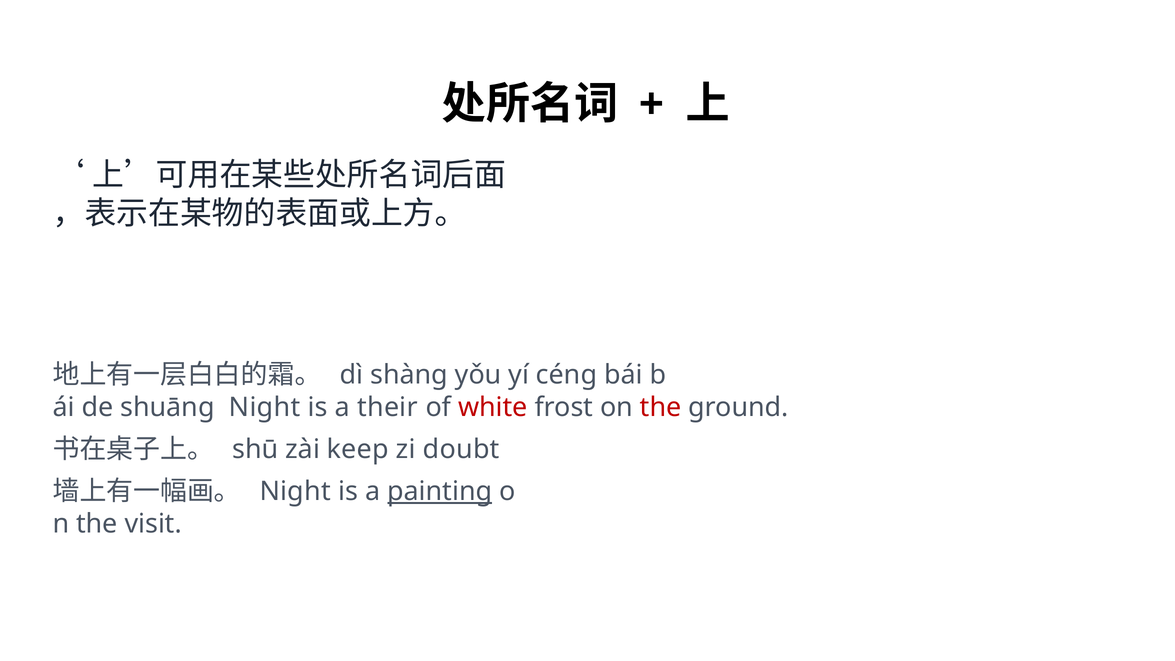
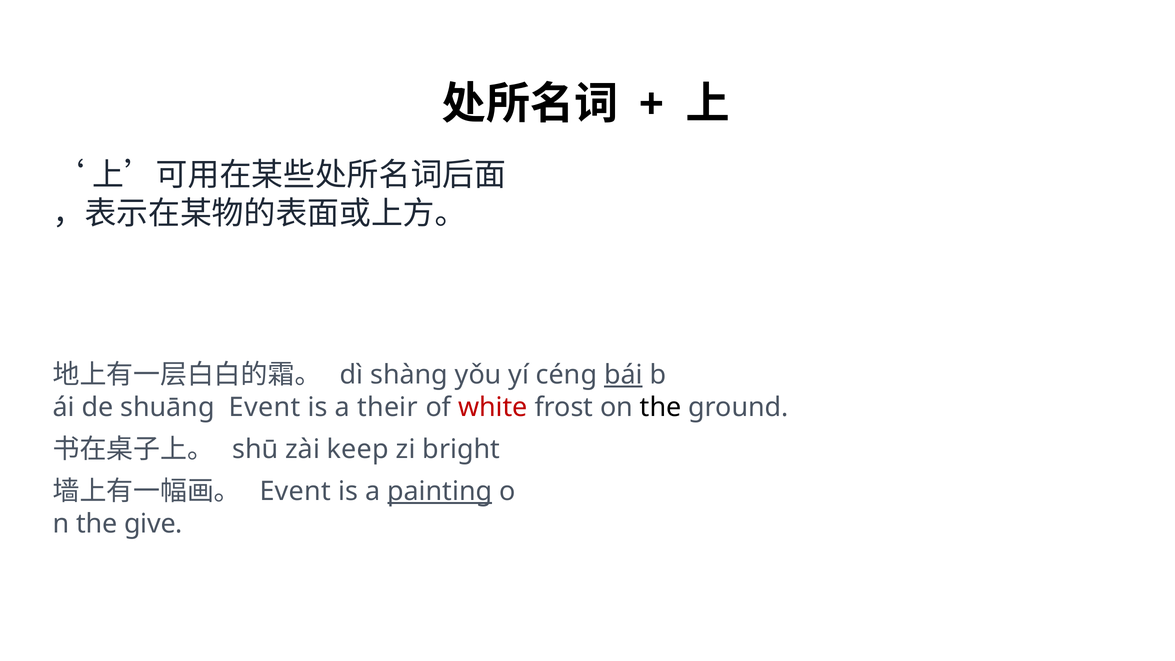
bái underline: none -> present
shuāng Night: Night -> Event
the at (661, 407) colour: red -> black
doubt: doubt -> bright
Night at (295, 491): Night -> Event
visit: visit -> give
